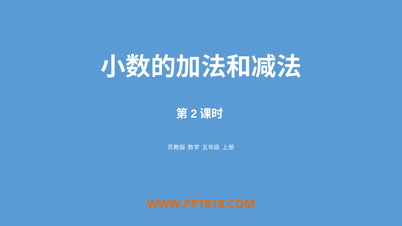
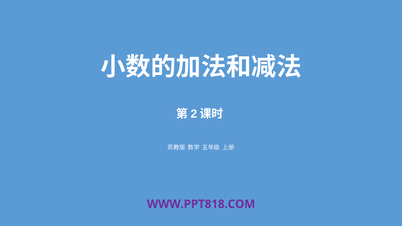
WWW.PPT818.COM colour: orange -> purple
